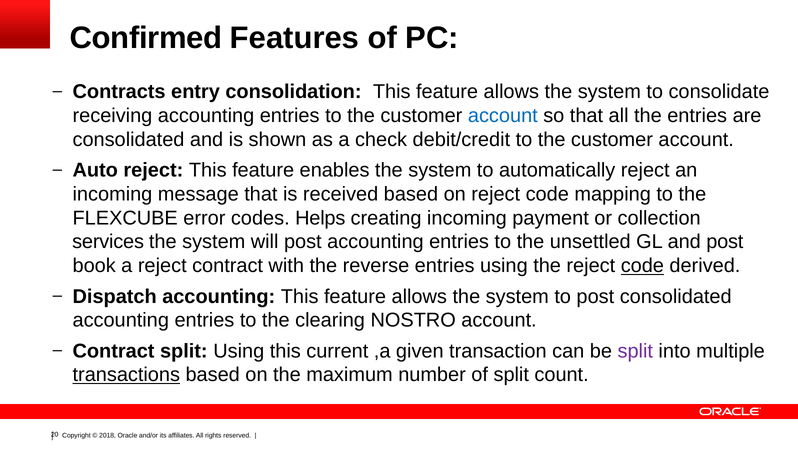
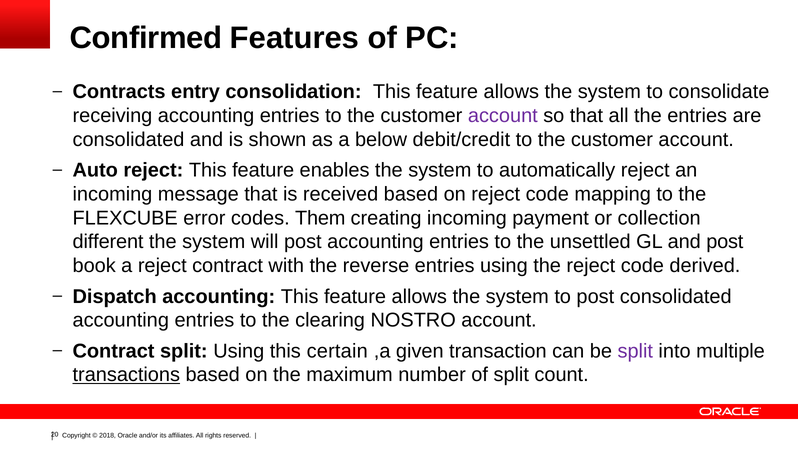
account at (503, 115) colour: blue -> purple
check: check -> below
Helps: Helps -> Them
services: services -> different
code at (642, 266) underline: present -> none
current: current -> certain
